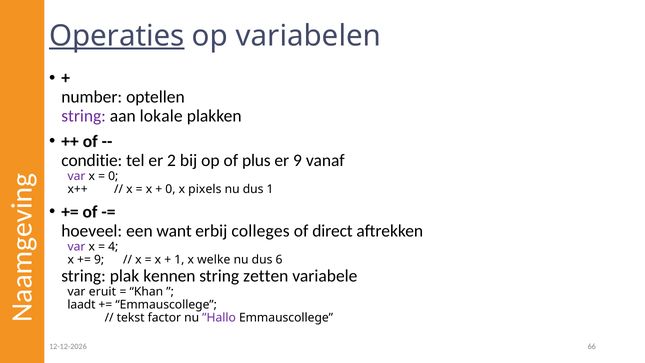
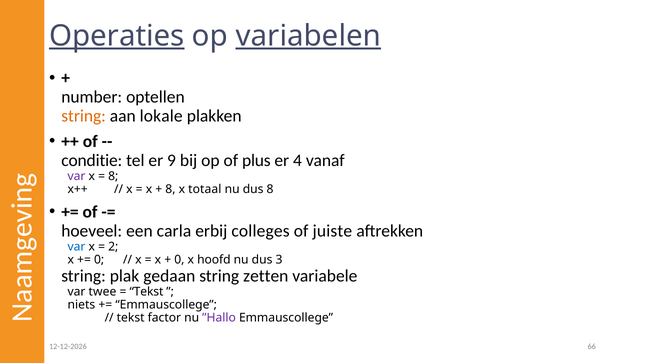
variabelen underline: none -> present
string at (84, 116) colour: purple -> orange
2: 2 -> 9
er 9: 9 -> 4
0 at (113, 176): 0 -> 8
0 at (170, 189): 0 -> 8
pixels: pixels -> totaal
dus 1: 1 -> 8
want: want -> carla
direct: direct -> juiste
var at (77, 247) colour: purple -> blue
4: 4 -> 2
9 at (99, 260): 9 -> 0
1 at (179, 260): 1 -> 0
welke: welke -> hoofd
6: 6 -> 3
kennen: kennen -> gedaan
eruit: eruit -> twee
Khan at (146, 292): Khan -> Tekst
laadt: laadt -> niets
